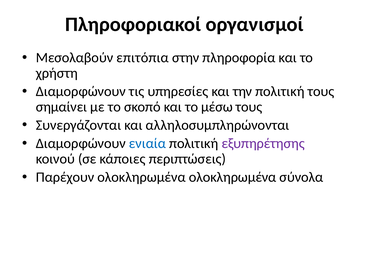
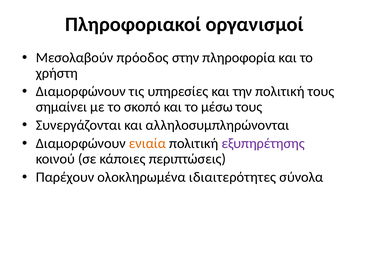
επιτόπια: επιτόπια -> πρόοδος
ενιαία colour: blue -> orange
ολοκληρωμένα ολοκληρωμένα: ολοκληρωμένα -> ιδιαιτερότητες
